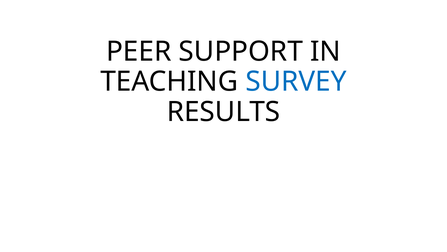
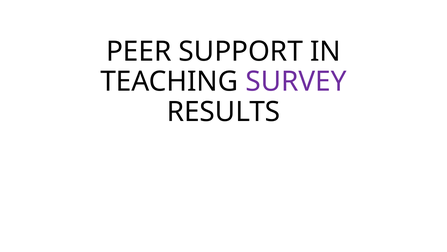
SURVEY colour: blue -> purple
